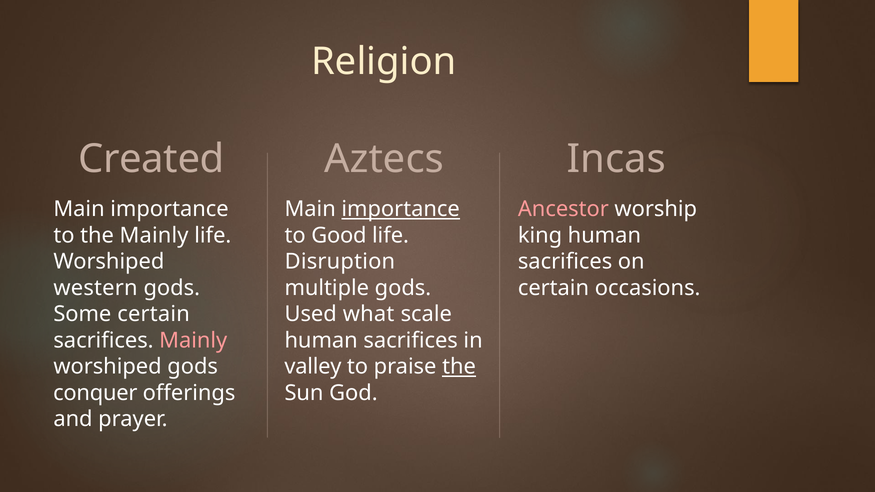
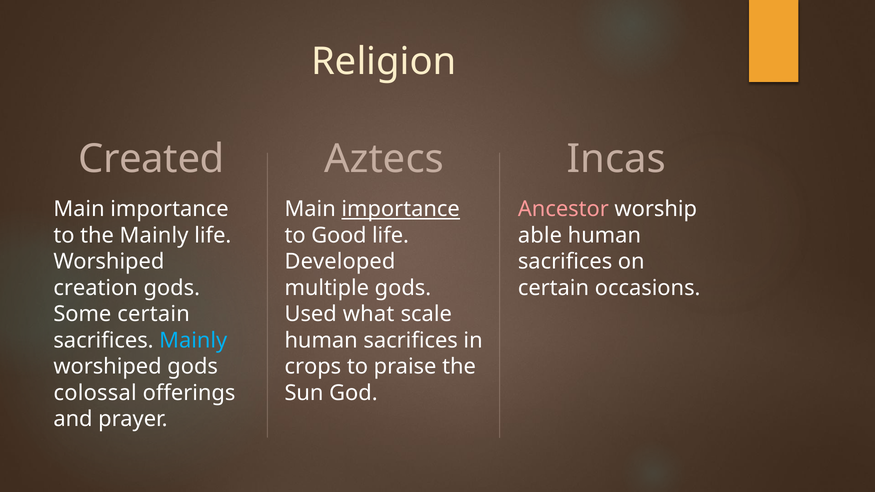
king: king -> able
Disruption: Disruption -> Developed
western: western -> creation
Mainly at (193, 341) colour: pink -> light blue
valley: valley -> crops
the at (459, 367) underline: present -> none
conquer: conquer -> colossal
